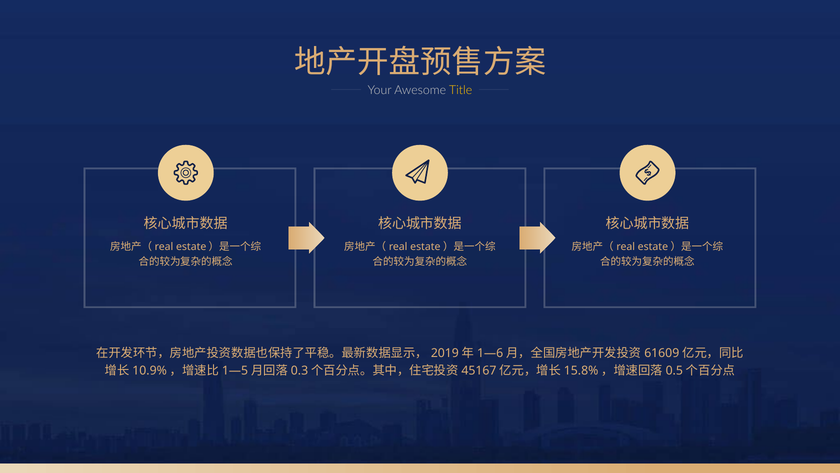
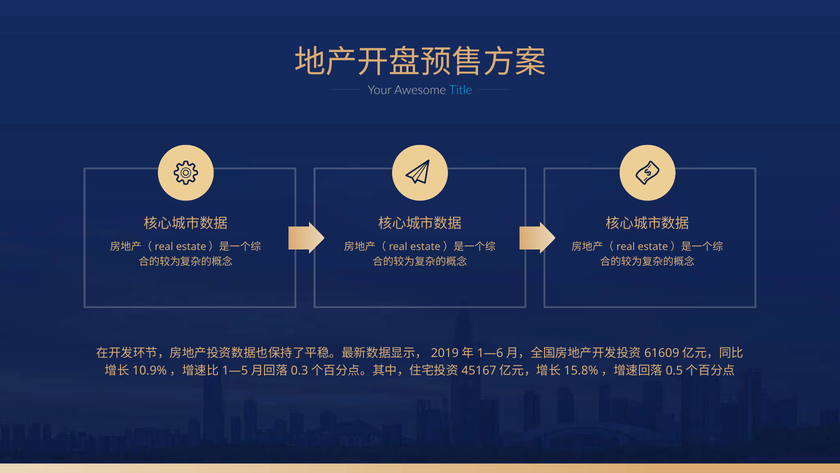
Title colour: yellow -> light blue
